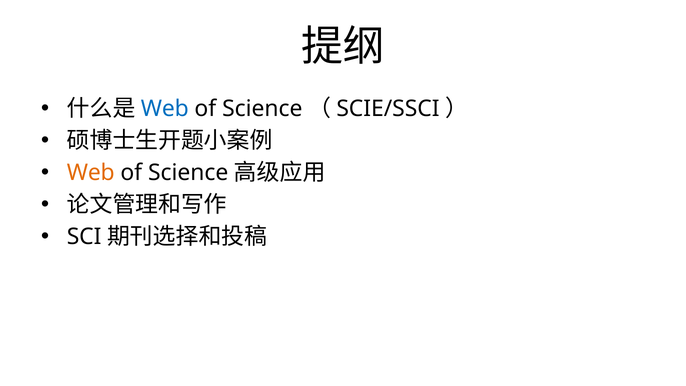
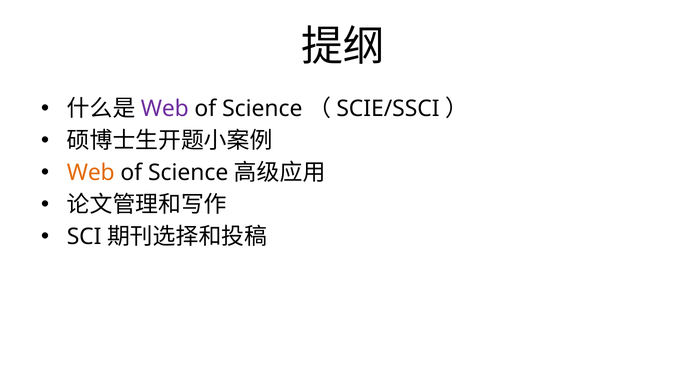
Web at (165, 109) colour: blue -> purple
